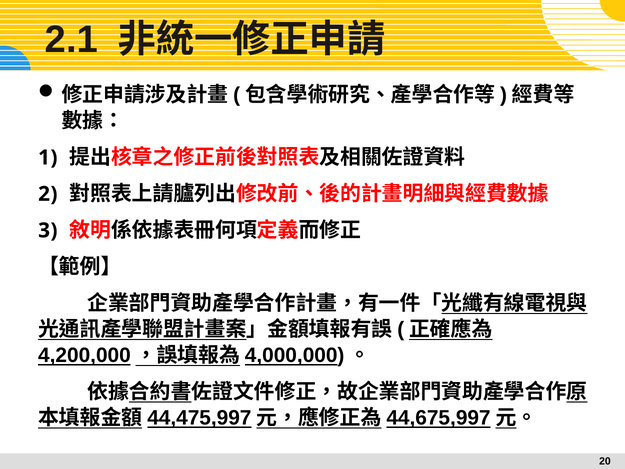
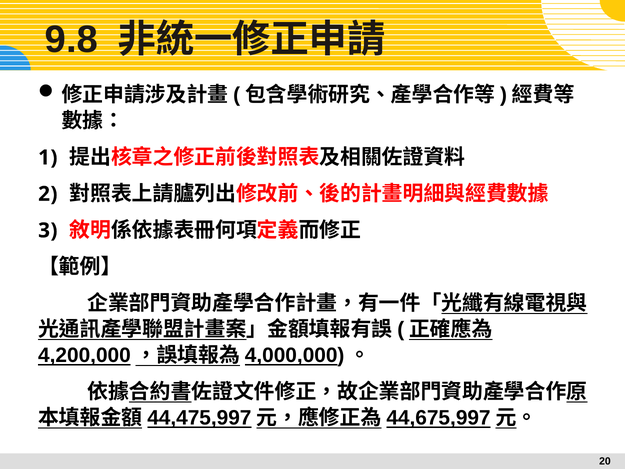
2.1: 2.1 -> 9.8
